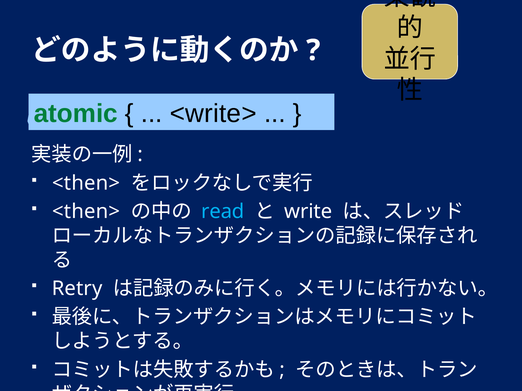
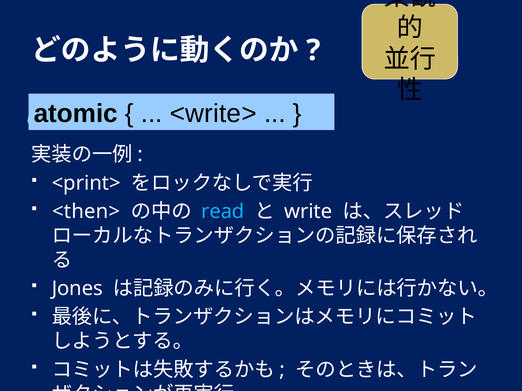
atomic colour: green -> black
<then> at (86, 183): <then> -> <print>
Retry: Retry -> Jones
